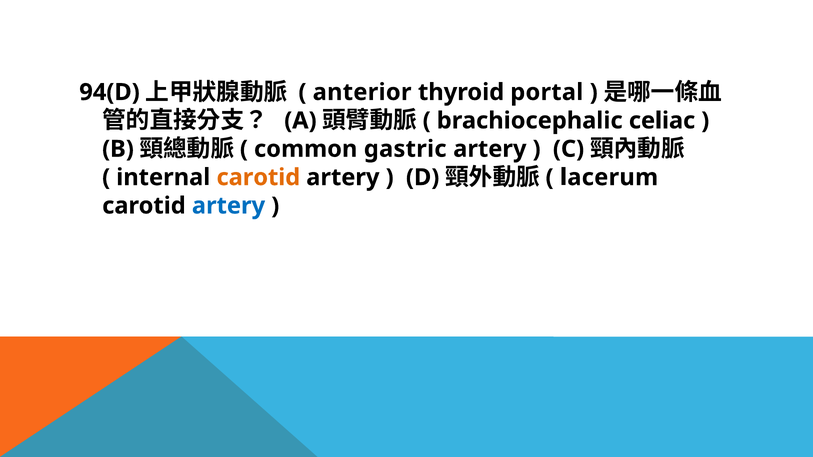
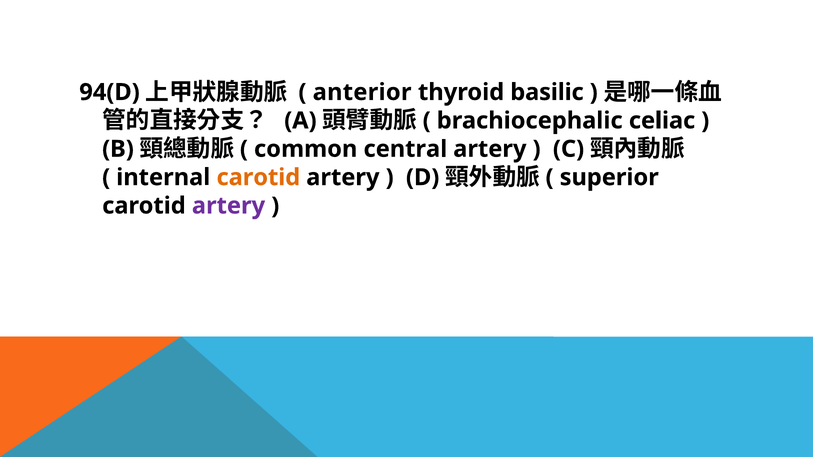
portal: portal -> basilic
gastric: gastric -> central
lacerum: lacerum -> superior
artery at (228, 206) colour: blue -> purple
